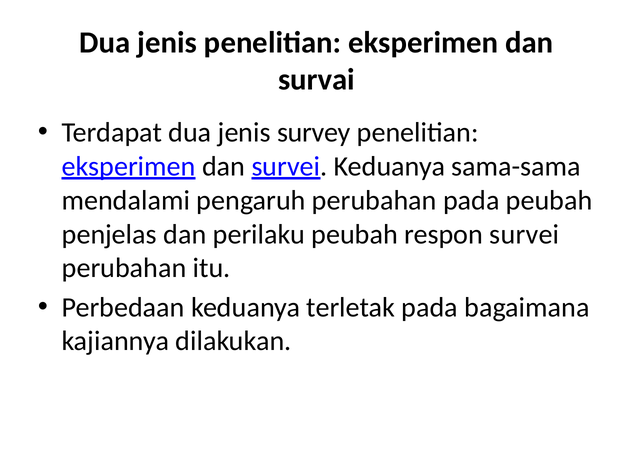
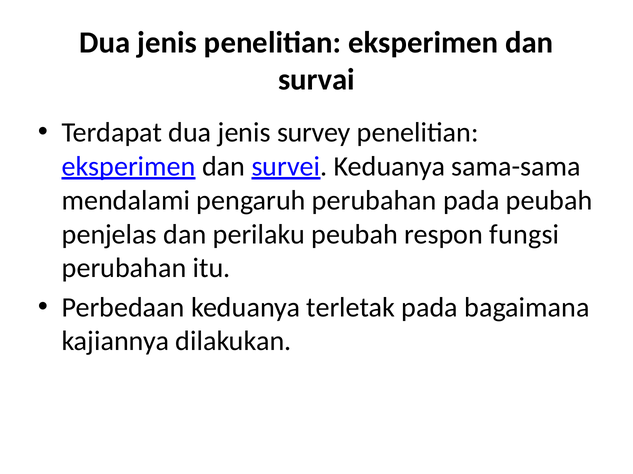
respon survei: survei -> fungsi
